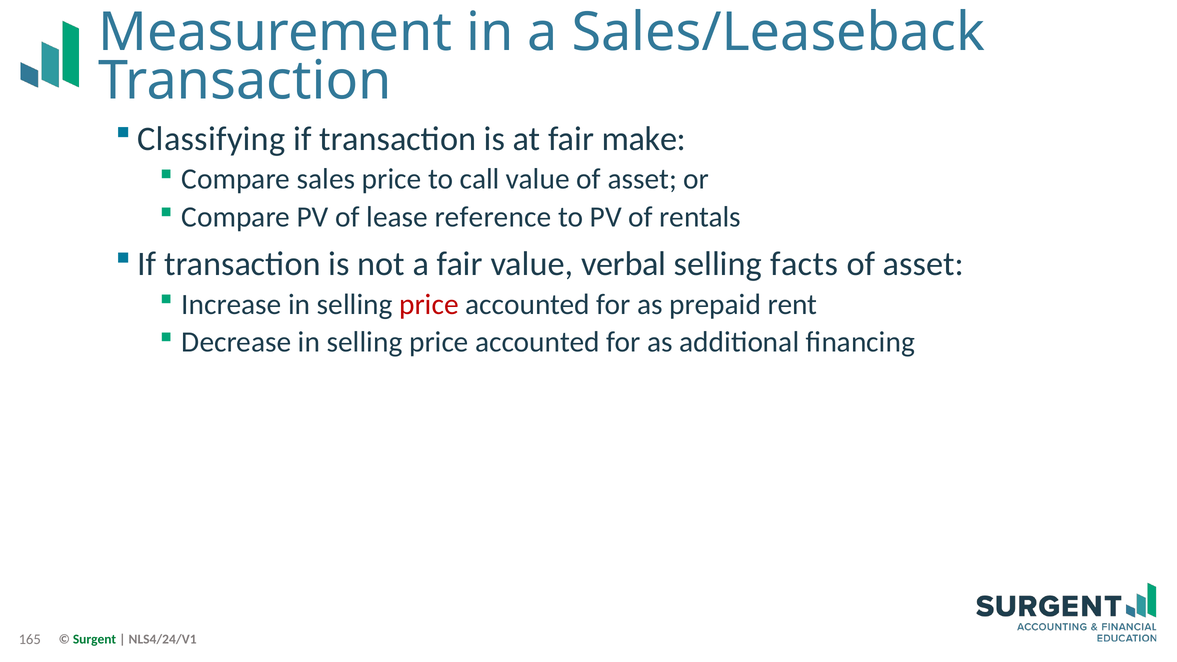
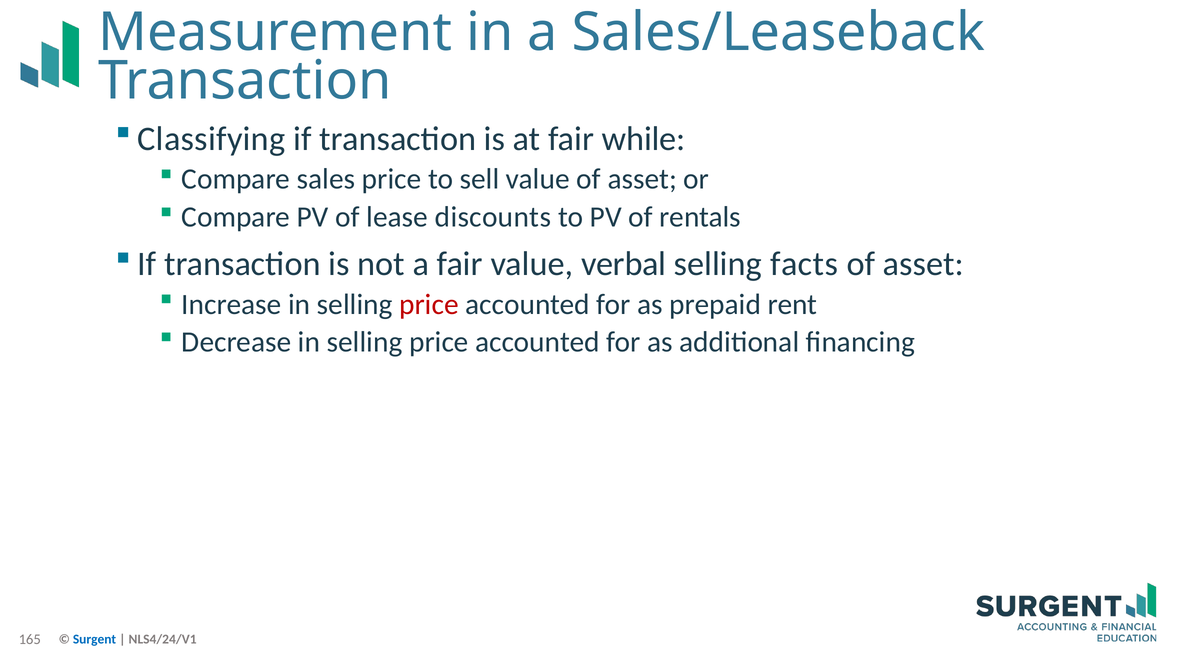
make: make -> while
call: call -> sell
reference: reference -> discounts
Surgent colour: green -> blue
